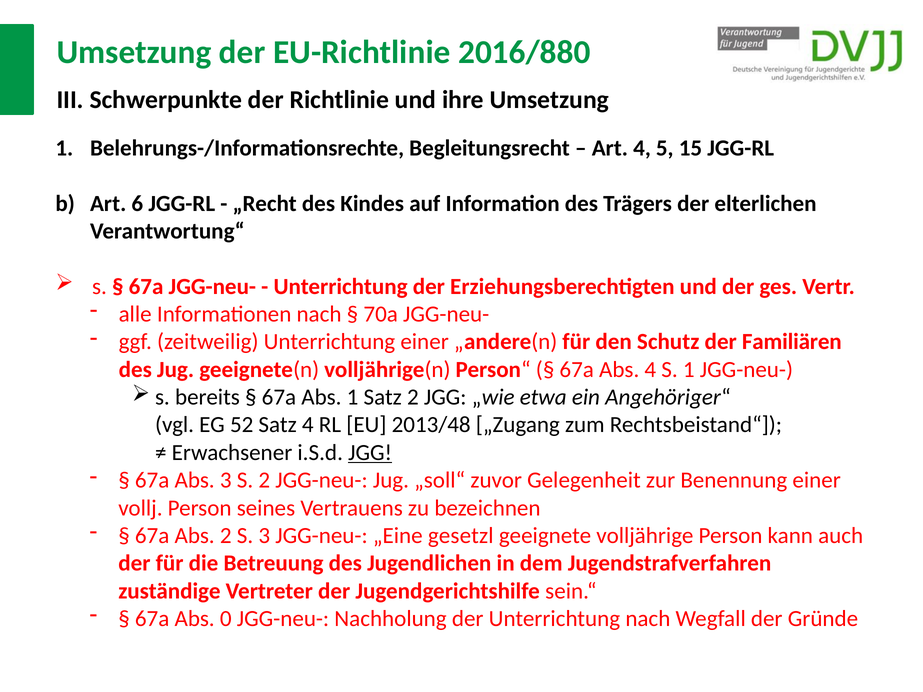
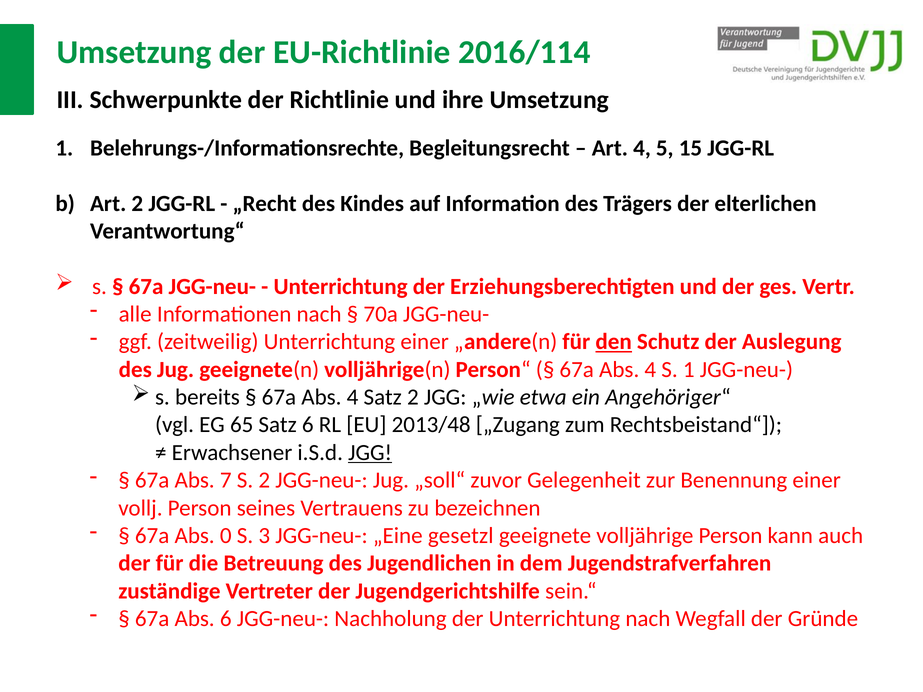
2016/880: 2016/880 -> 2016/114
Art 6: 6 -> 2
den underline: none -> present
Familiären: Familiären -> Auslegung
1 at (352, 397): 1 -> 4
52: 52 -> 65
Satz 4: 4 -> 6
Abs 3: 3 -> 7
Abs 2: 2 -> 0
Abs 0: 0 -> 6
